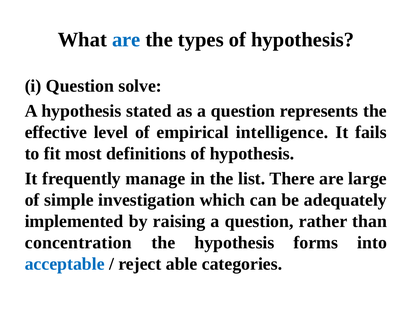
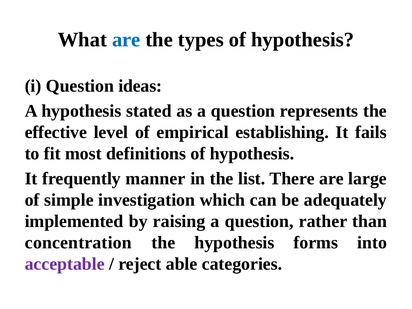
solve: solve -> ideas
intelligence: intelligence -> establishing
manage: manage -> manner
acceptable colour: blue -> purple
